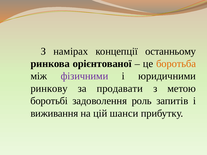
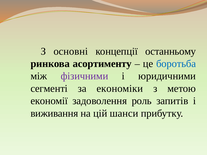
намірах: намірах -> основні
орієнтованої: орієнтованої -> асортименту
боротьба colour: orange -> blue
ринкову: ринкову -> сегменті
продавати: продавати -> економіки
боротьбі: боротьбі -> економії
